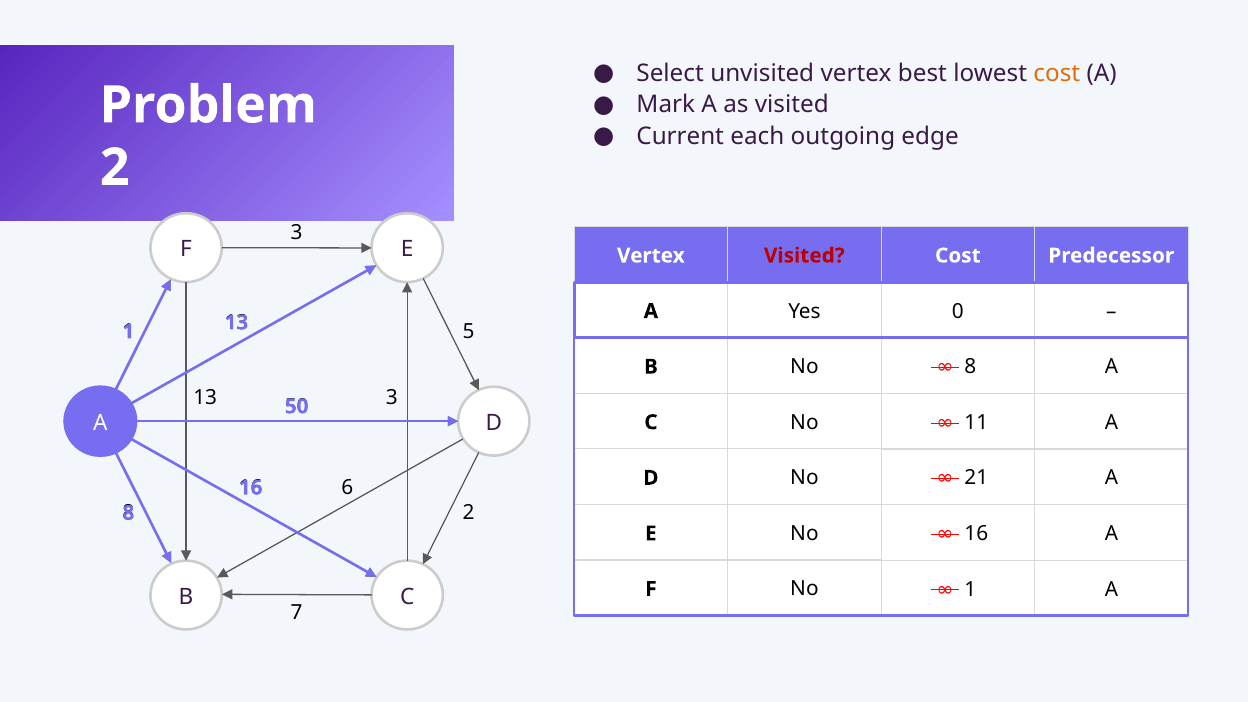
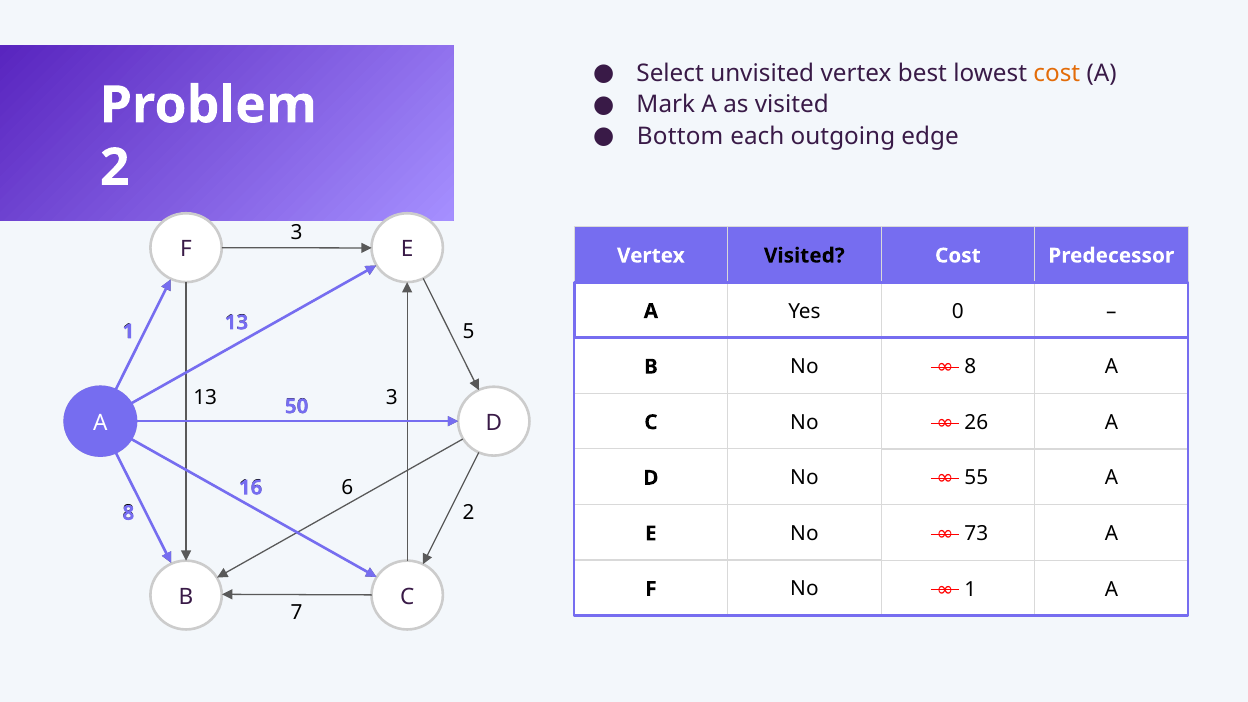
Current: Current -> Bottom
Visited at (804, 256) colour: red -> black
11: 11 -> 26
21: 21 -> 55
16 at (976, 534): 16 -> 73
